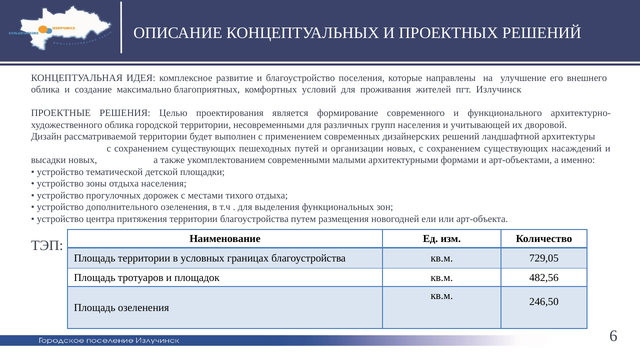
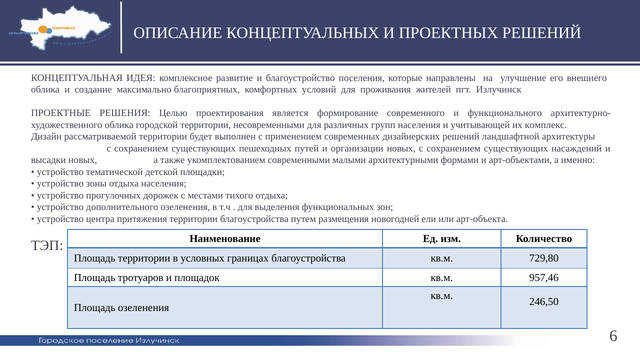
дворовой: дворовой -> комплекс
729,05: 729,05 -> 729,80
482,56: 482,56 -> 957,46
